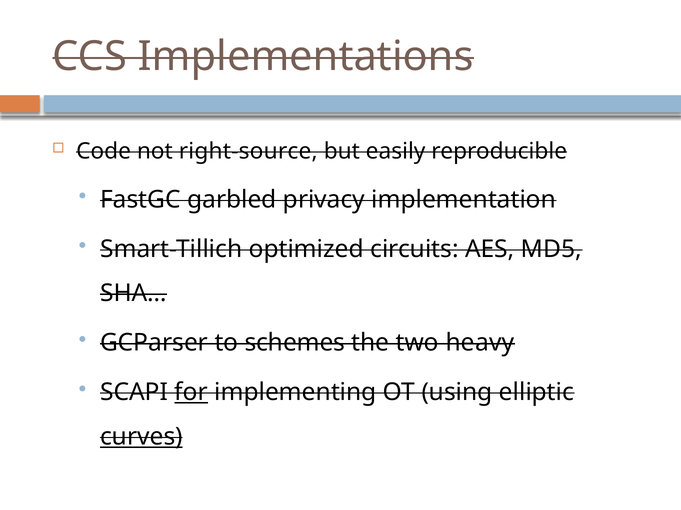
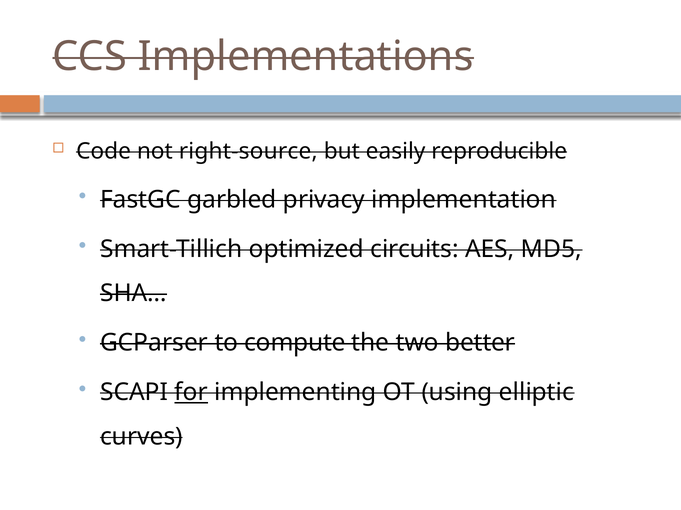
schemes: schemes -> compute
heavy: heavy -> better
curves underline: present -> none
